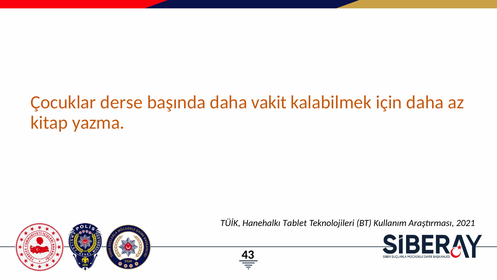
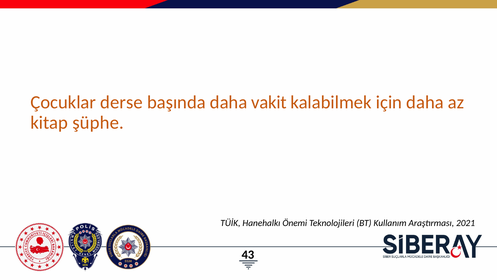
yazma: yazma -> şüphe
Tablet: Tablet -> Önemi
